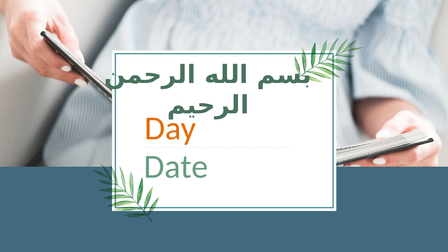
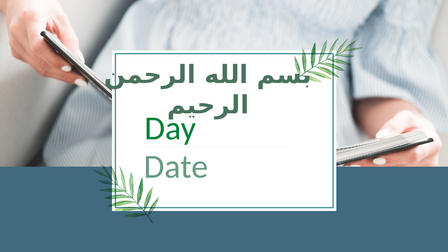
Day colour: orange -> green
